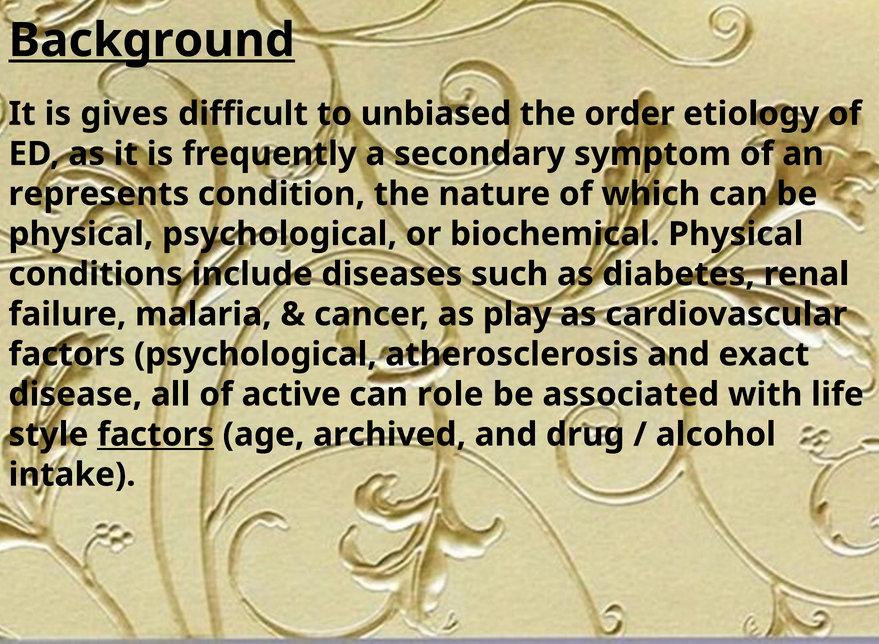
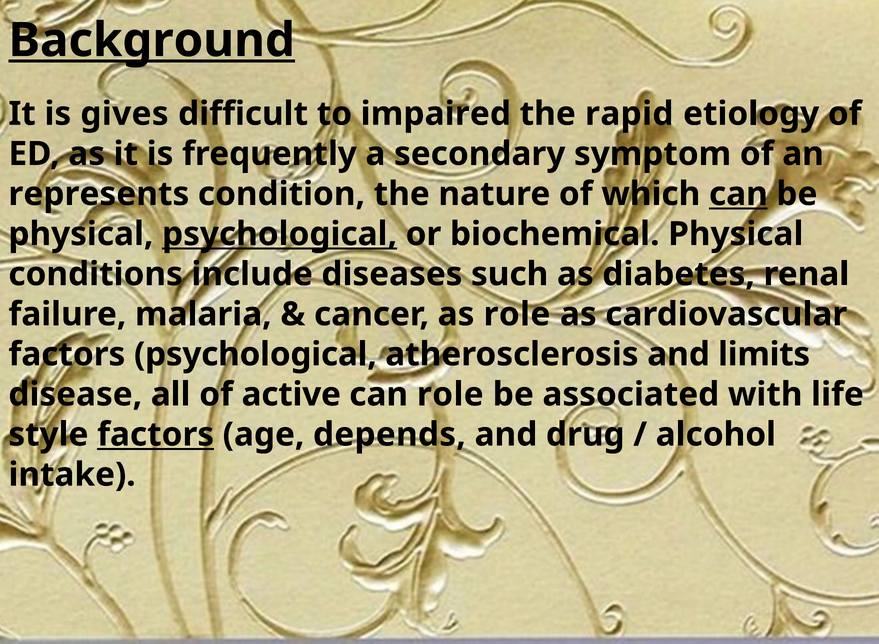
unbiased: unbiased -> impaired
order: order -> rapid
can at (738, 194) underline: none -> present
psychological at (280, 234) underline: none -> present
as play: play -> role
exact: exact -> limits
archived: archived -> depends
